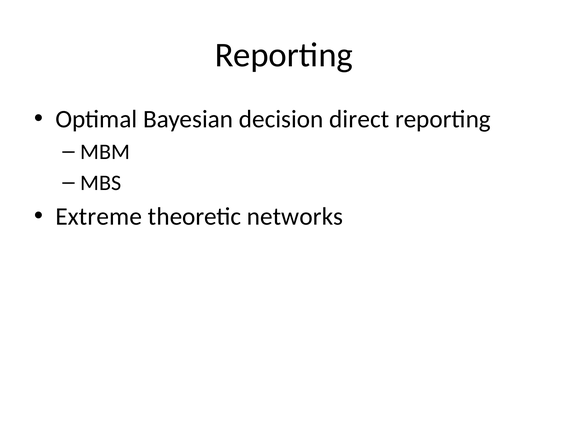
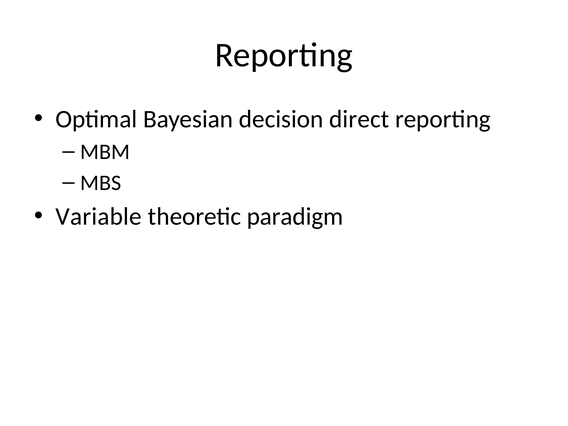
Extreme: Extreme -> Variable
networks: networks -> paradigm
